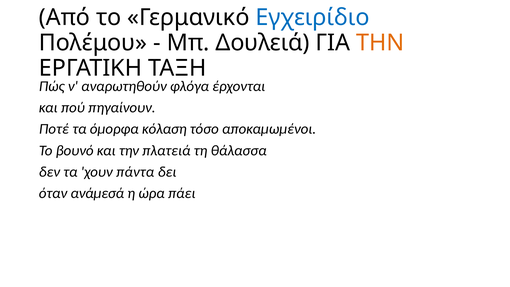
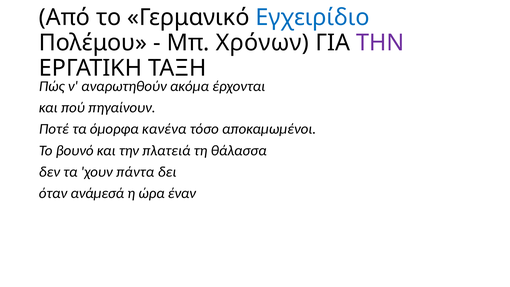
Δουλειά: Δουλειά -> Χρόνων
ΤΗΝ at (380, 43) colour: orange -> purple
φλόγα: φλόγα -> ακόμα
κόλαση: κόλαση -> κανένα
πάει: πάει -> έναν
